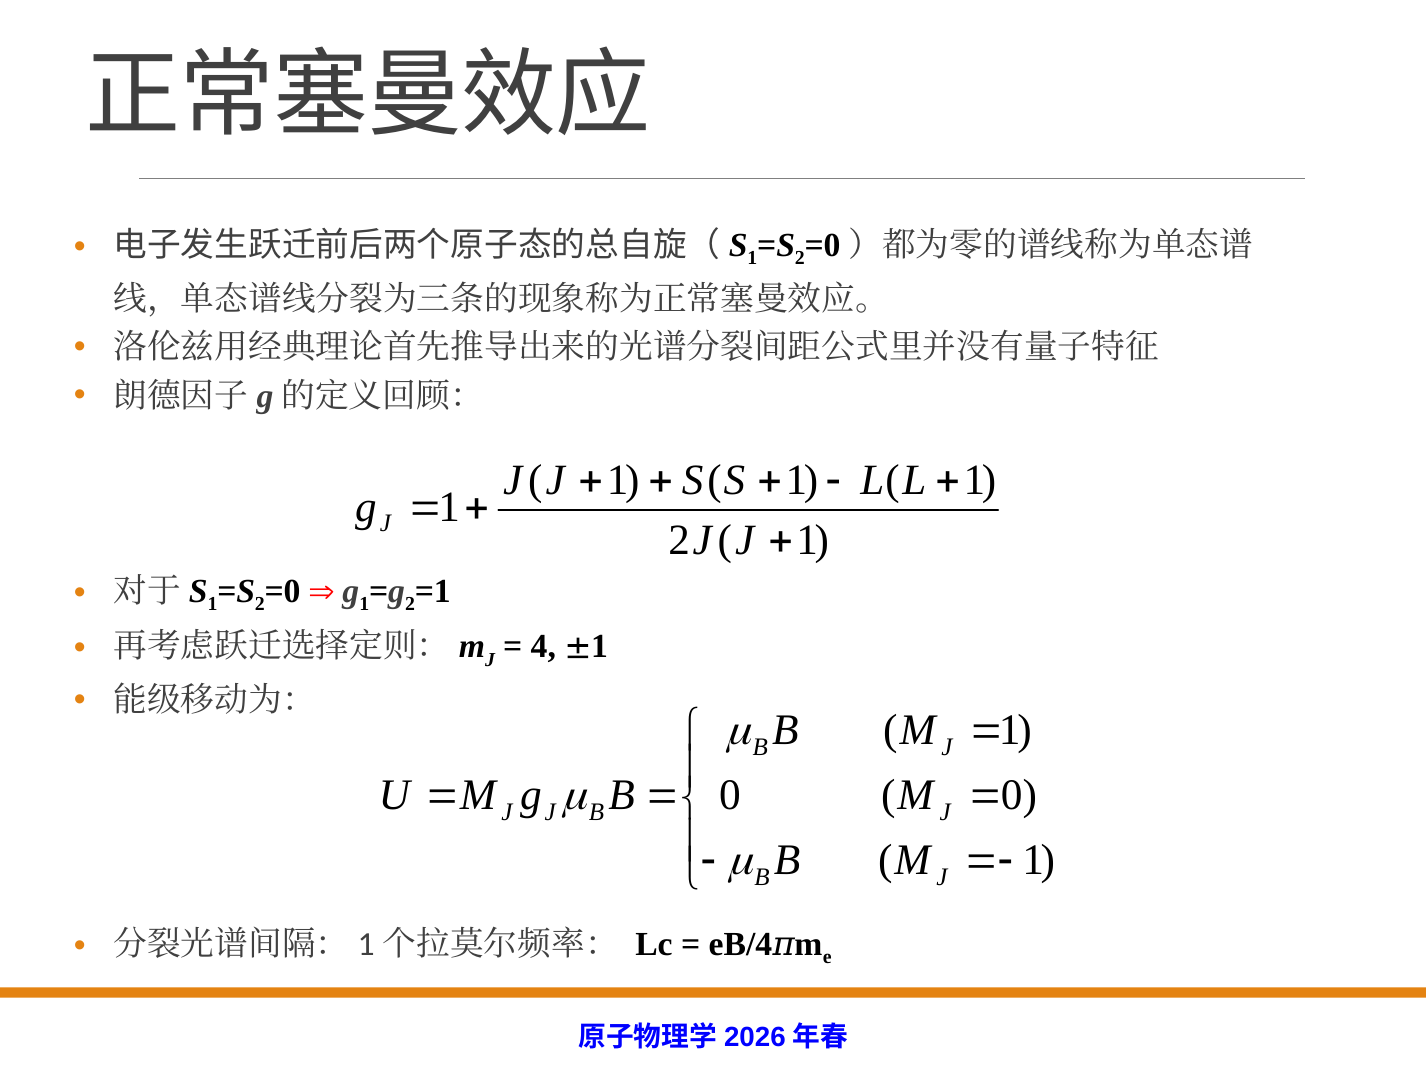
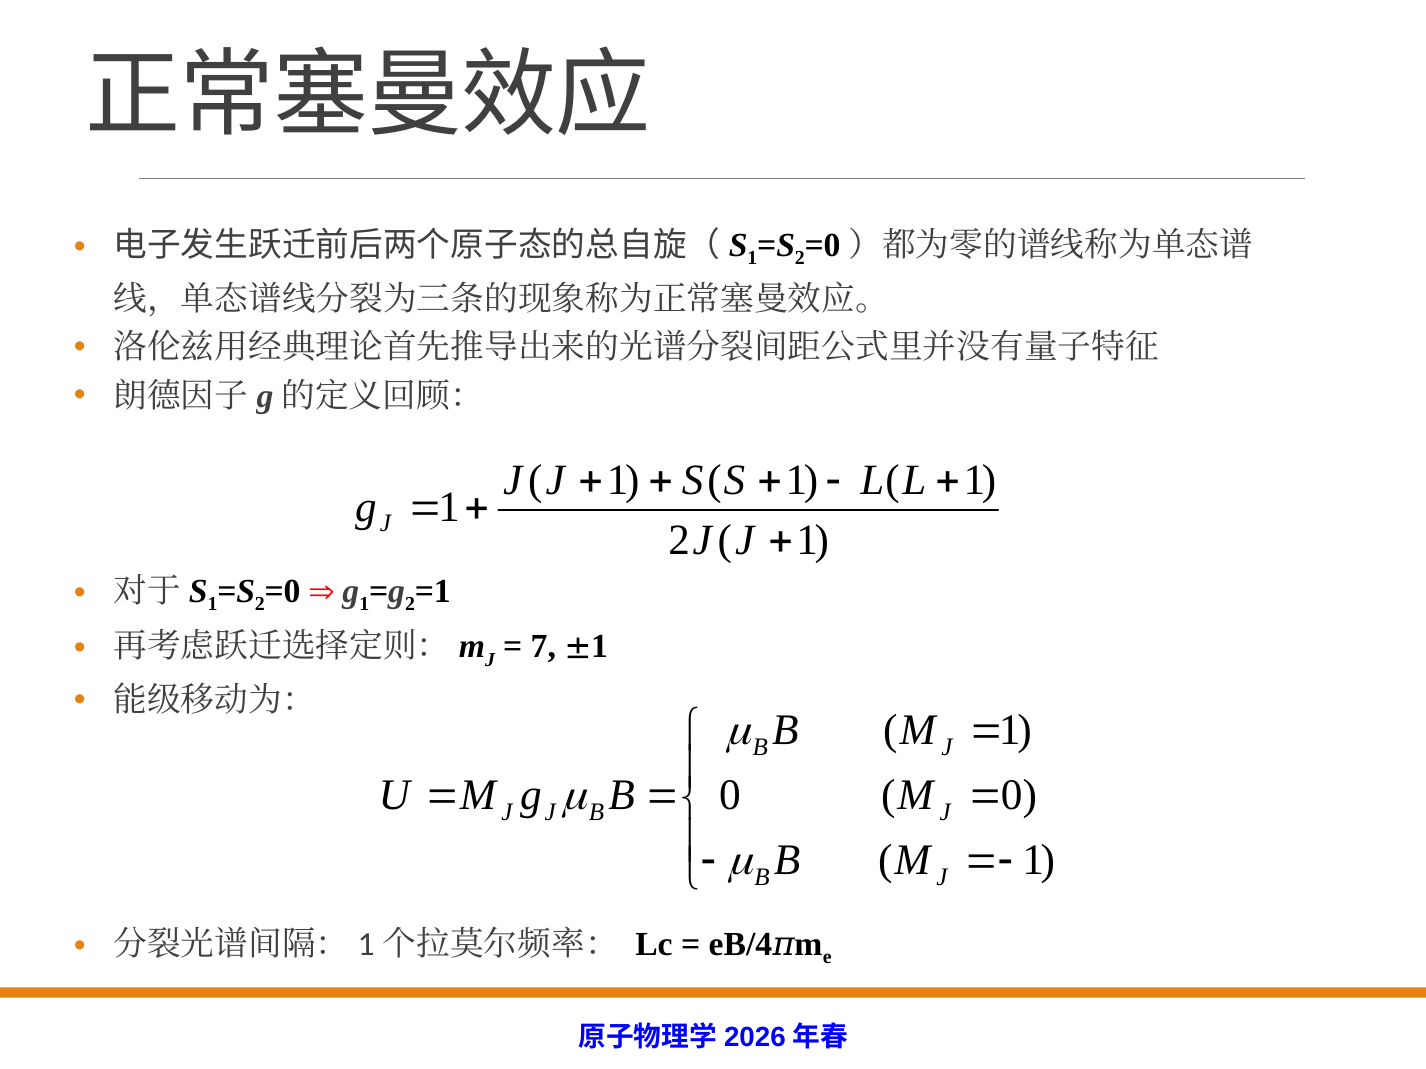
4: 4 -> 7
